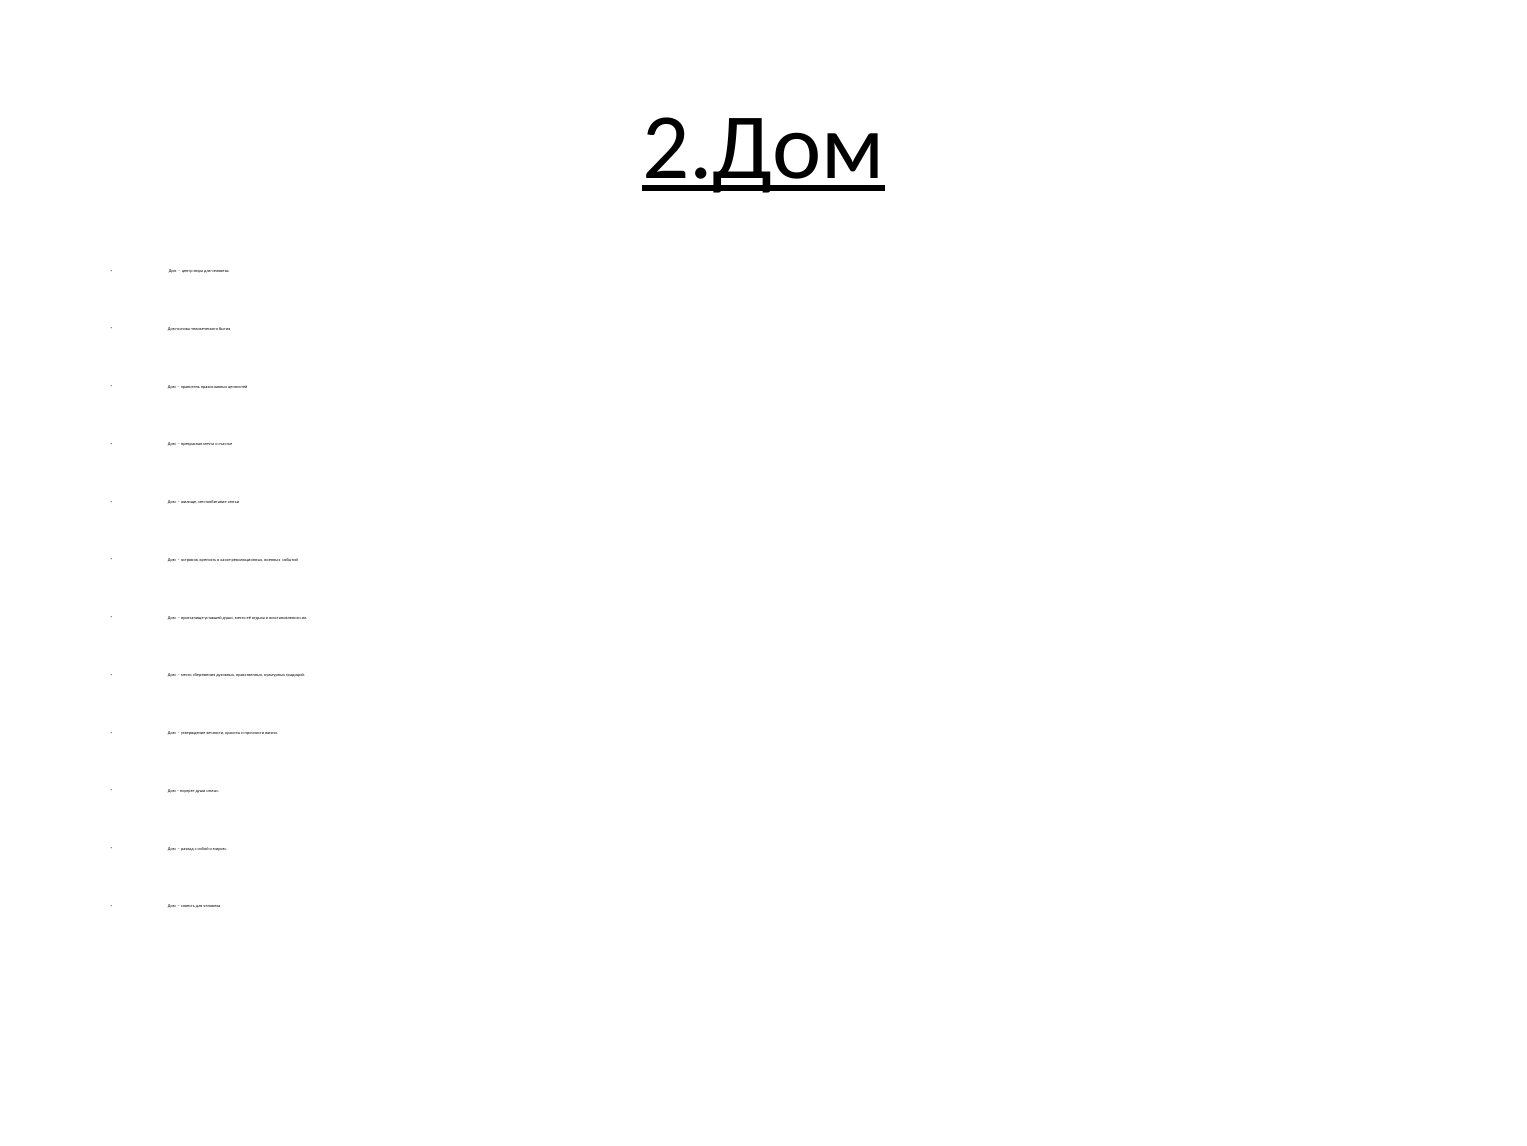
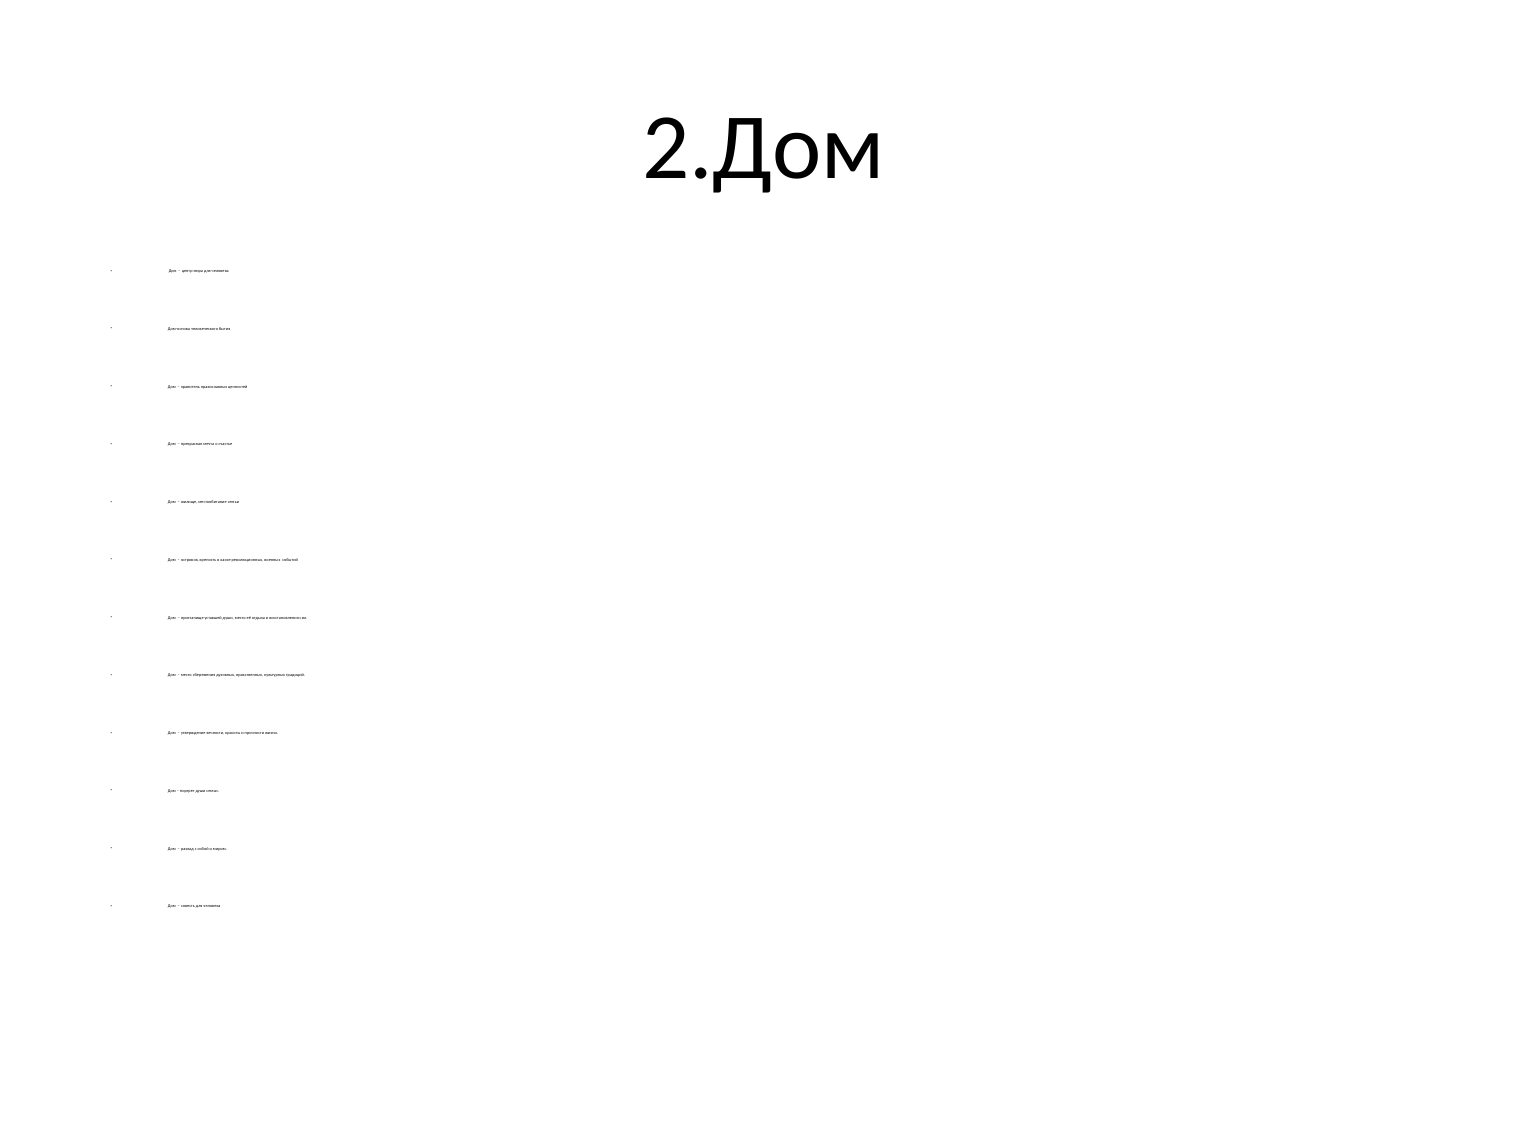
2.Дом underline: present -> none
